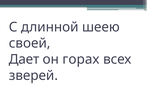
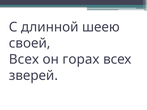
Дает at (24, 59): Дает -> Всех
